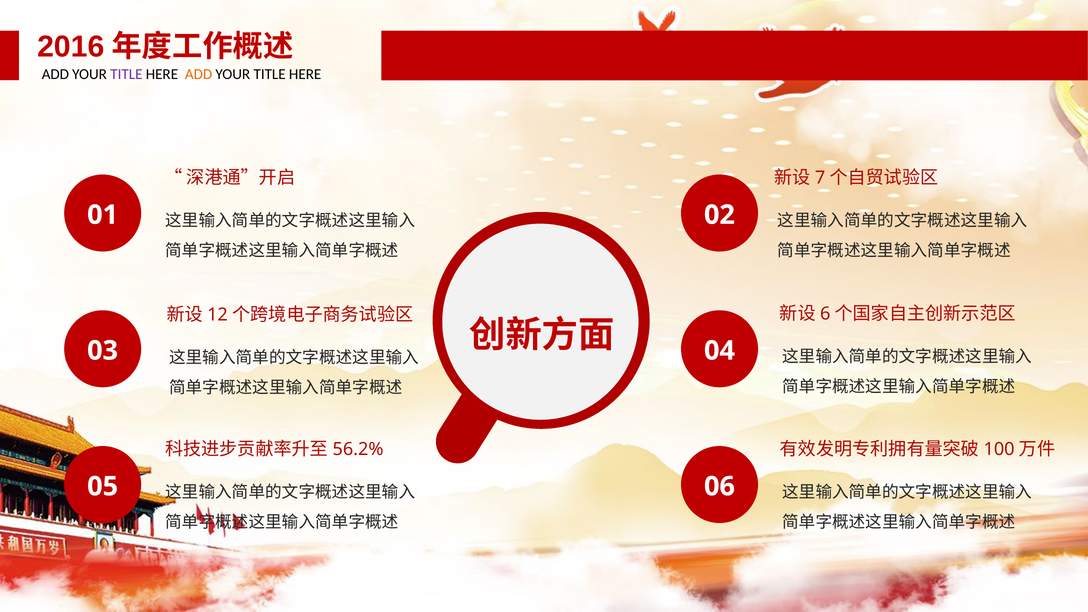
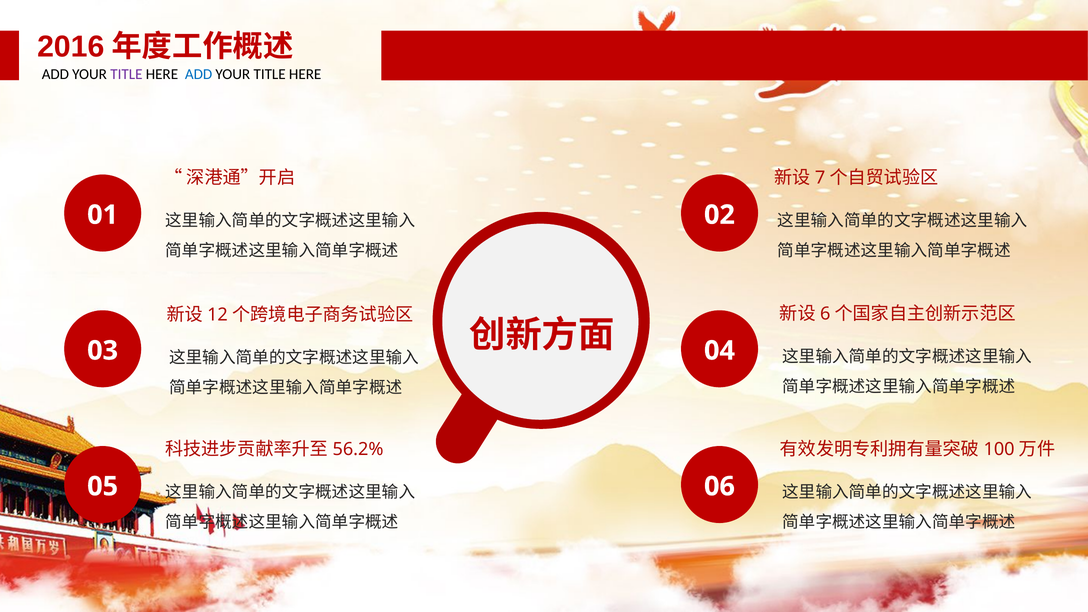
ADD at (199, 74) colour: orange -> blue
